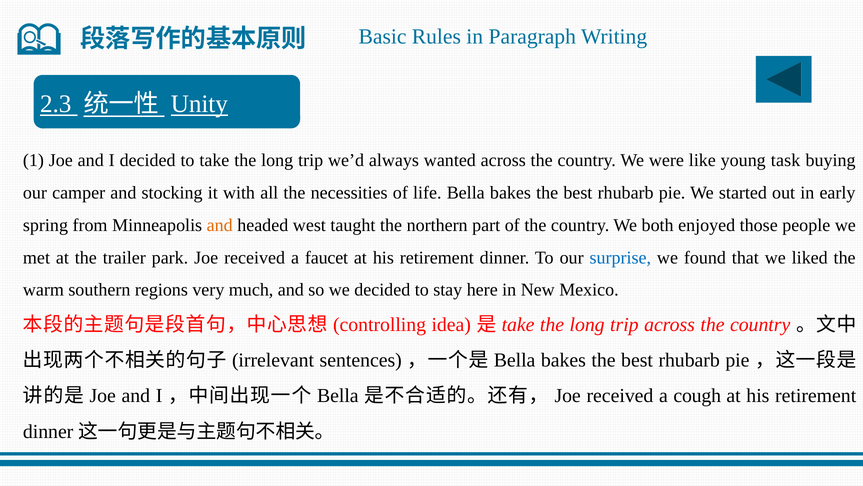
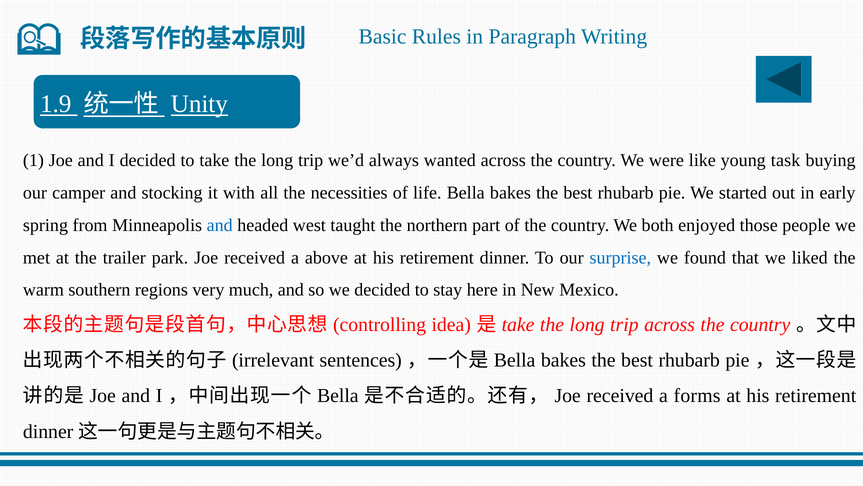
2.3: 2.3 -> 1.9
and at (220, 225) colour: orange -> blue
faucet: faucet -> above
cough: cough -> forms
